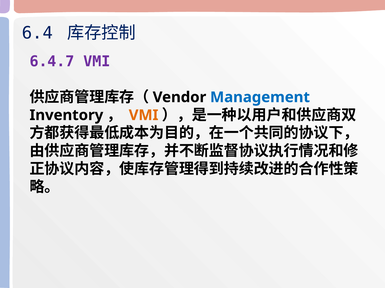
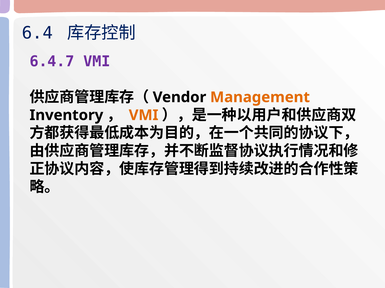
Management colour: blue -> orange
